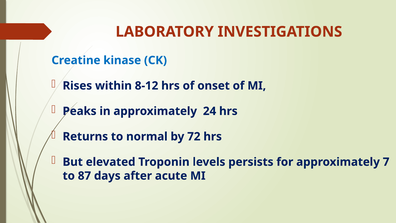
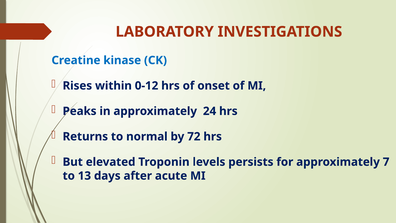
8-12: 8-12 -> 0-12
87: 87 -> 13
